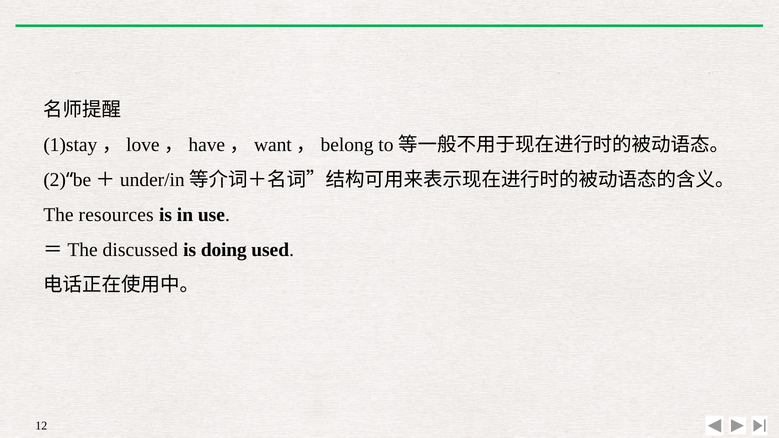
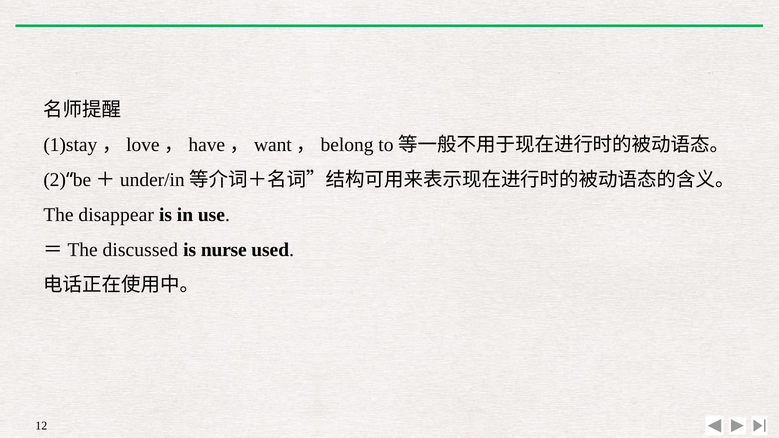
resources: resources -> disappear
doing: doing -> nurse
